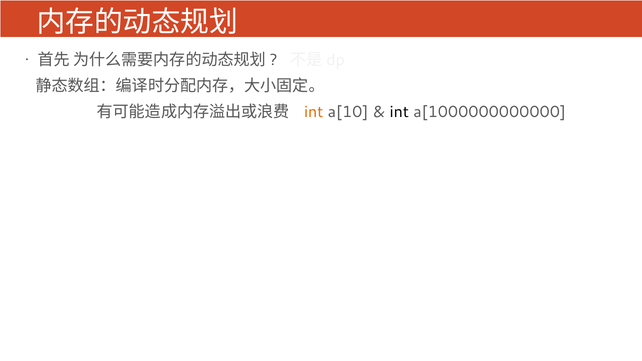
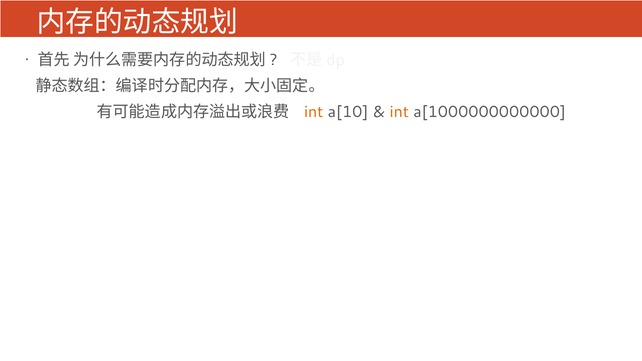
int at (399, 112) colour: black -> orange
